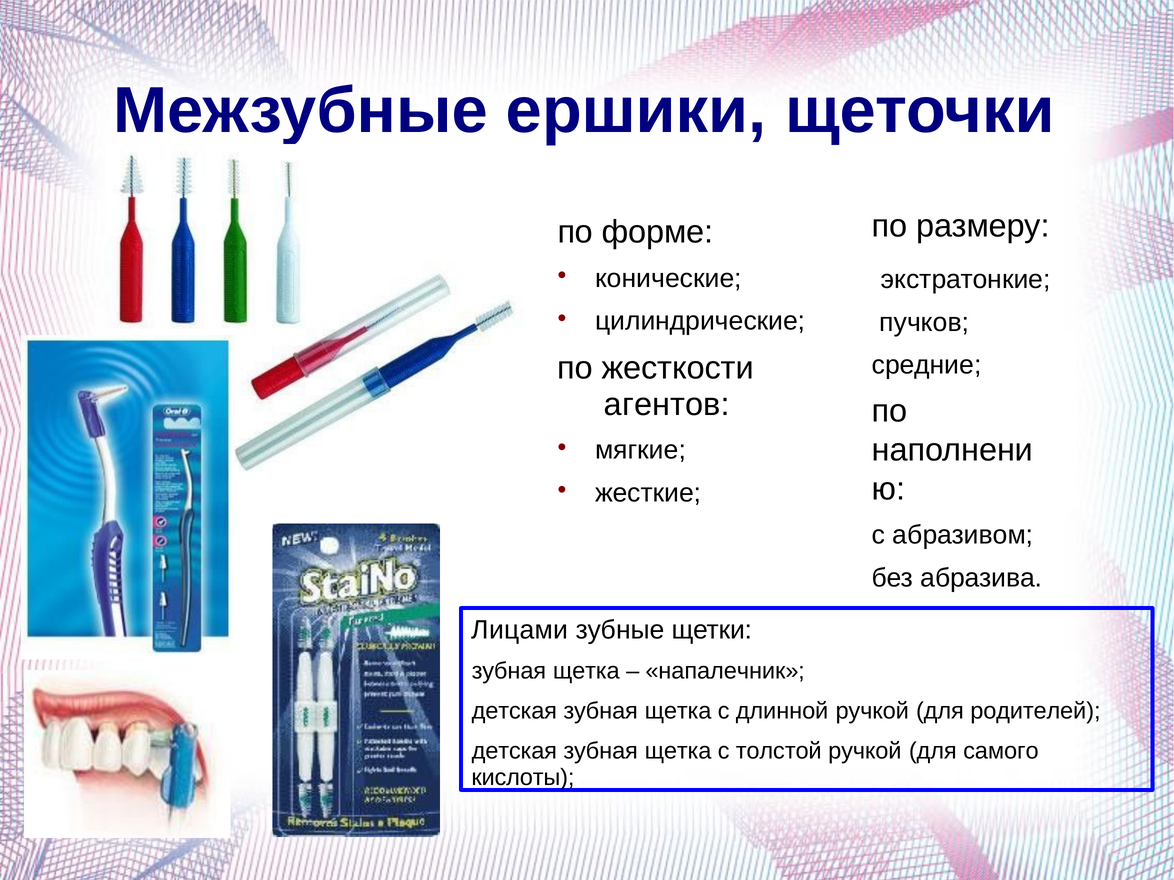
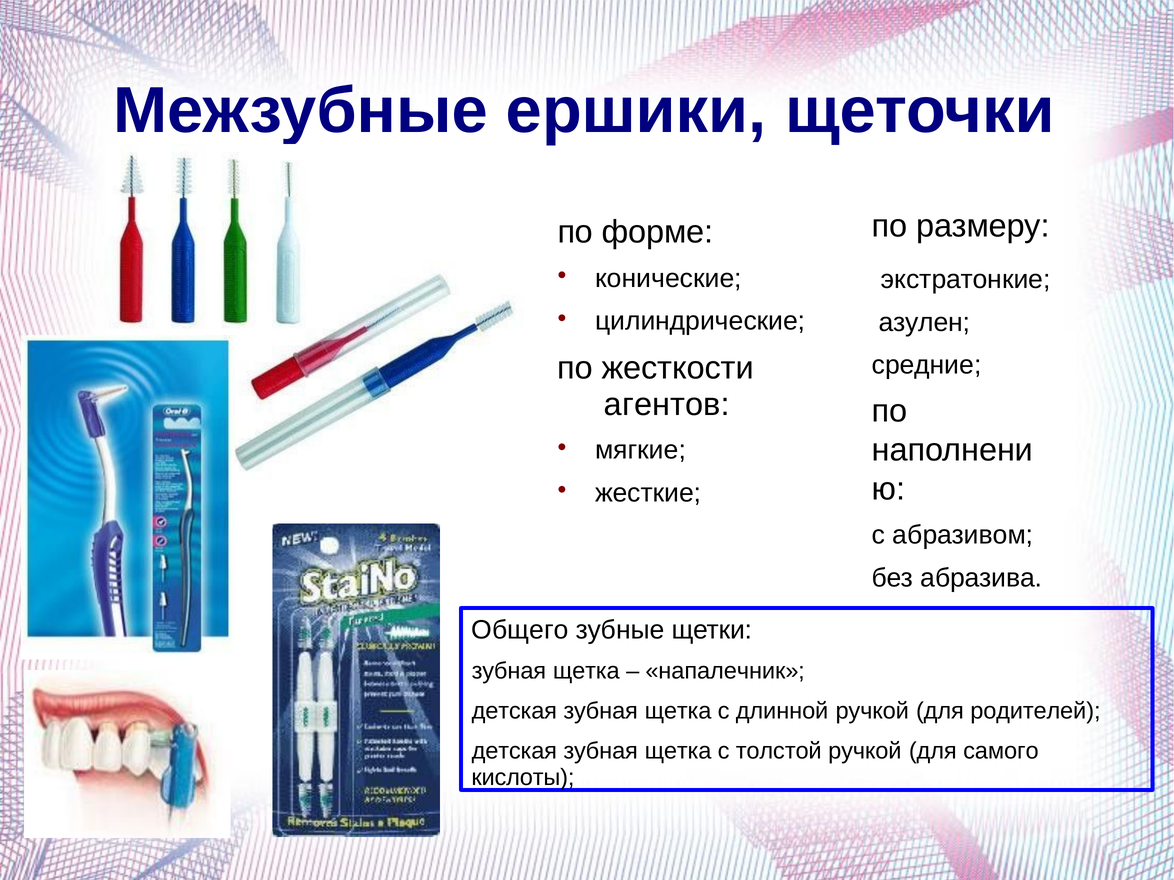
пучков: пучков -> азулен
Лицами: Лицами -> Общего
